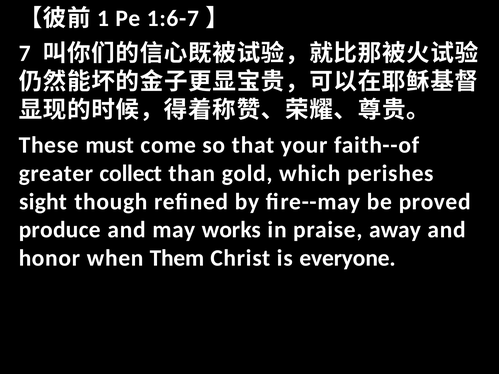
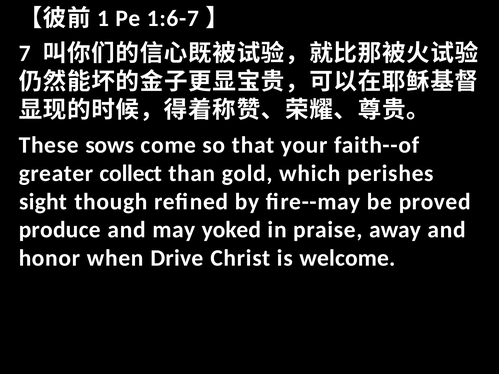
must: must -> sows
works: works -> yoked
Them: Them -> Drive
everyone: everyone -> welcome
